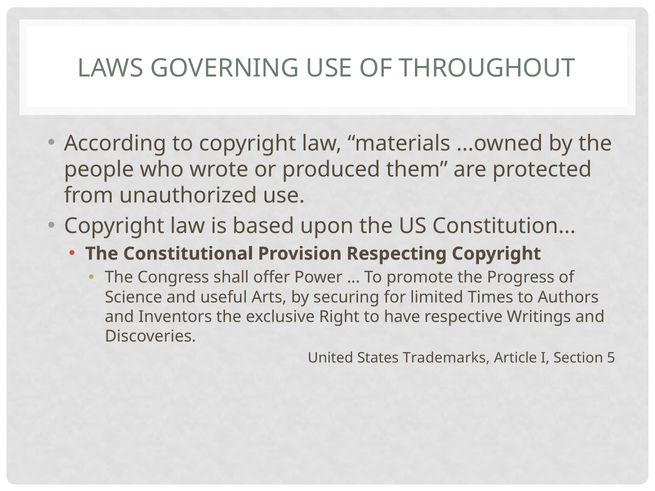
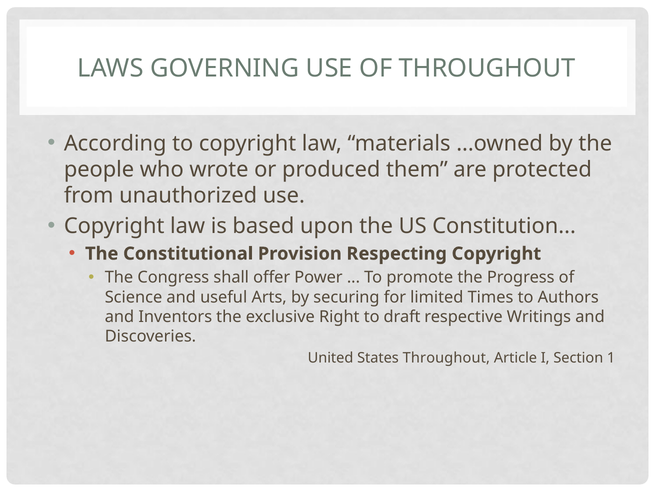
have: have -> draft
States Trademarks: Trademarks -> Throughout
5: 5 -> 1
